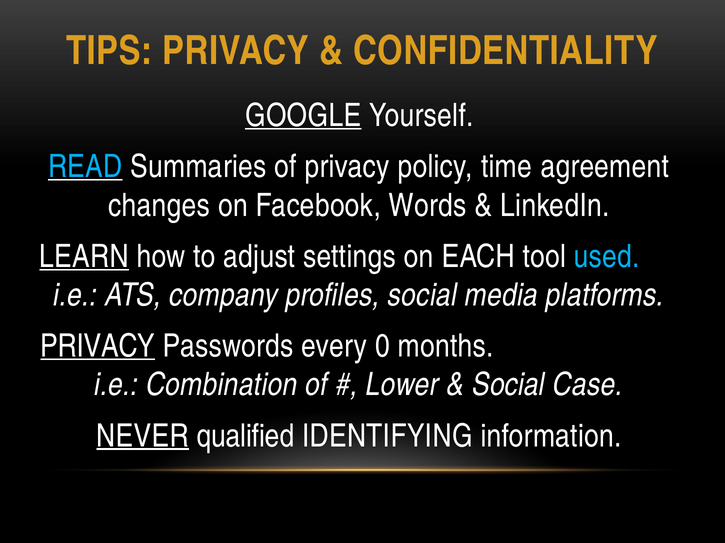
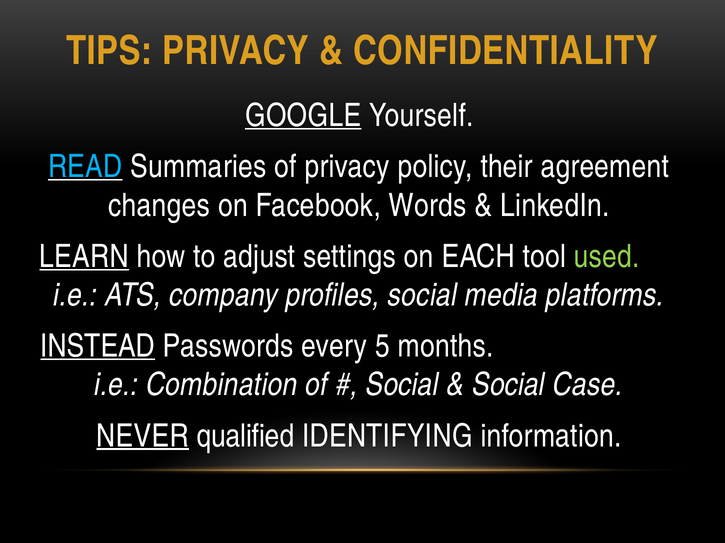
time: time -> their
used colour: light blue -> light green
PRIVACY at (98, 347): PRIVACY -> INSTEAD
0: 0 -> 5
Lower at (402, 385): Lower -> Social
